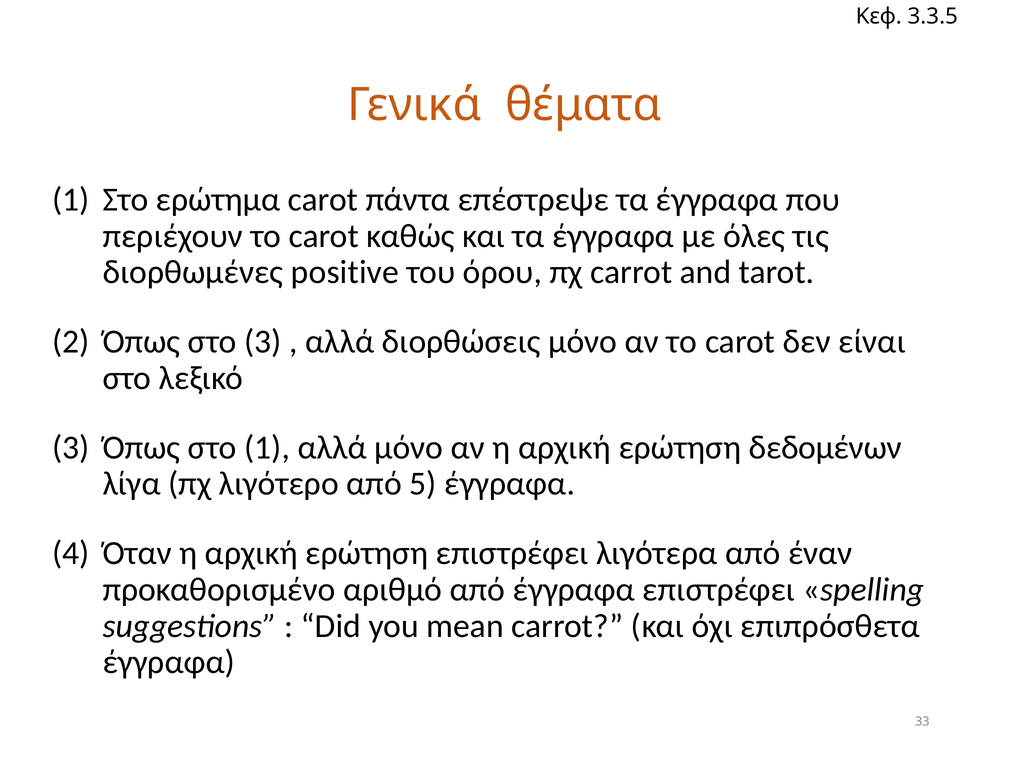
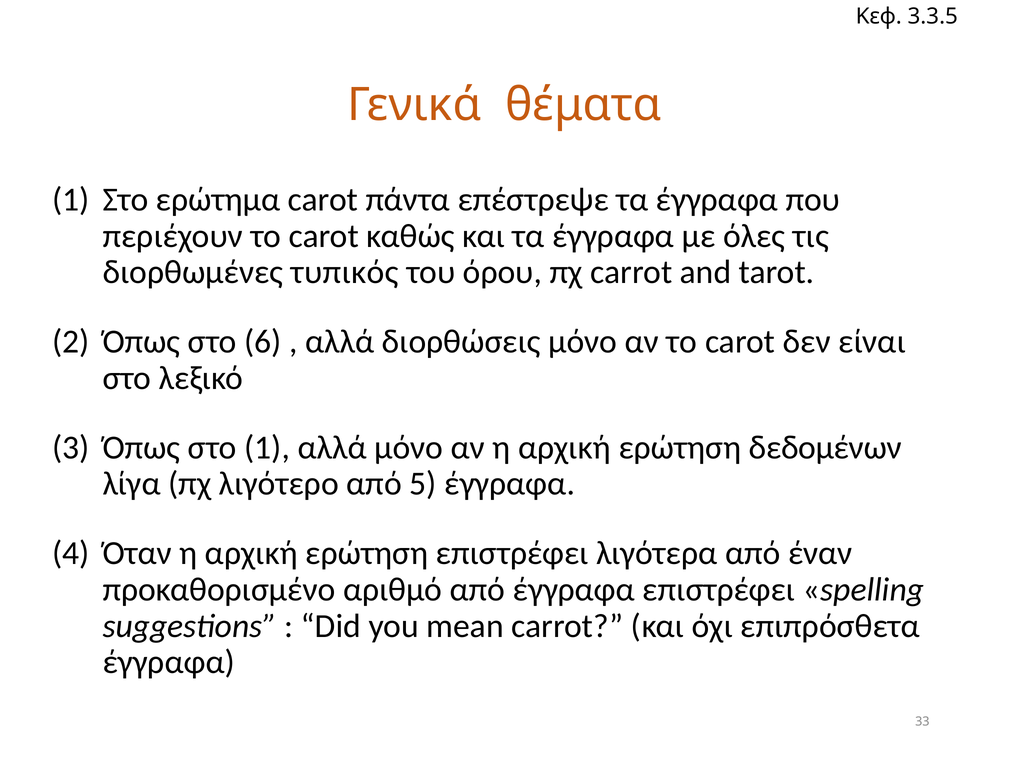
positive: positive -> τυπικός
στο 3: 3 -> 6
